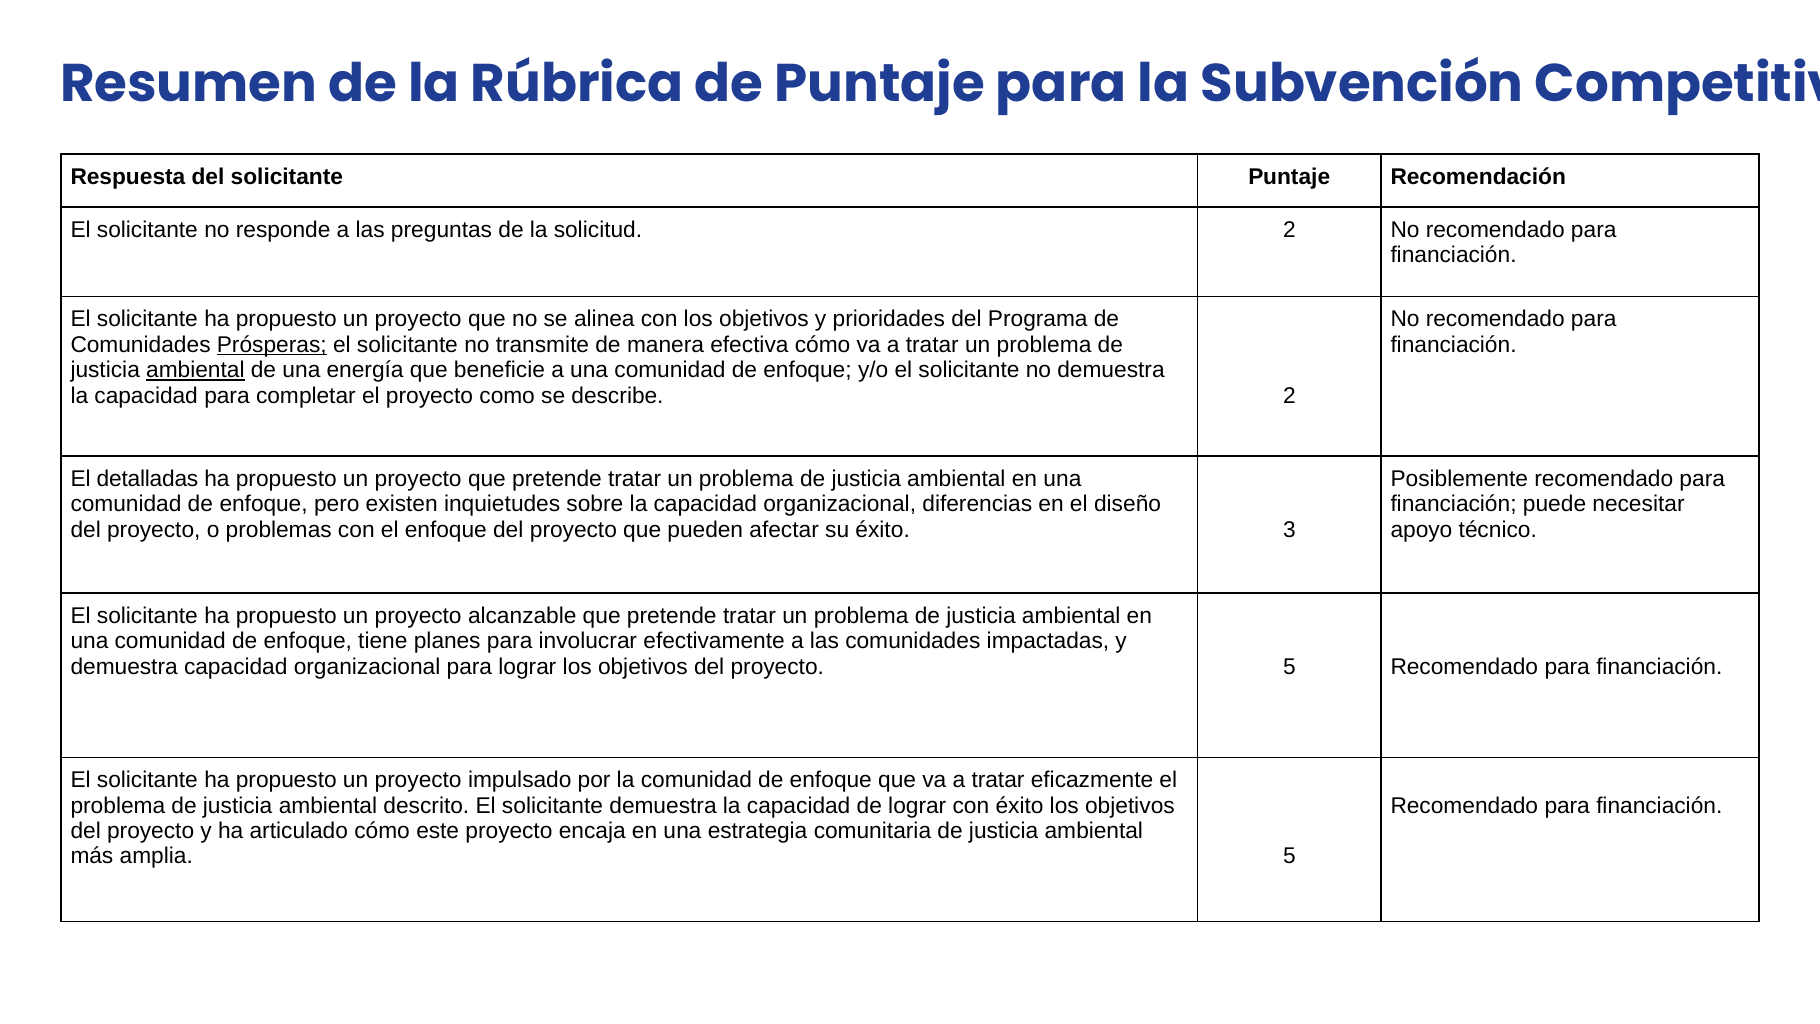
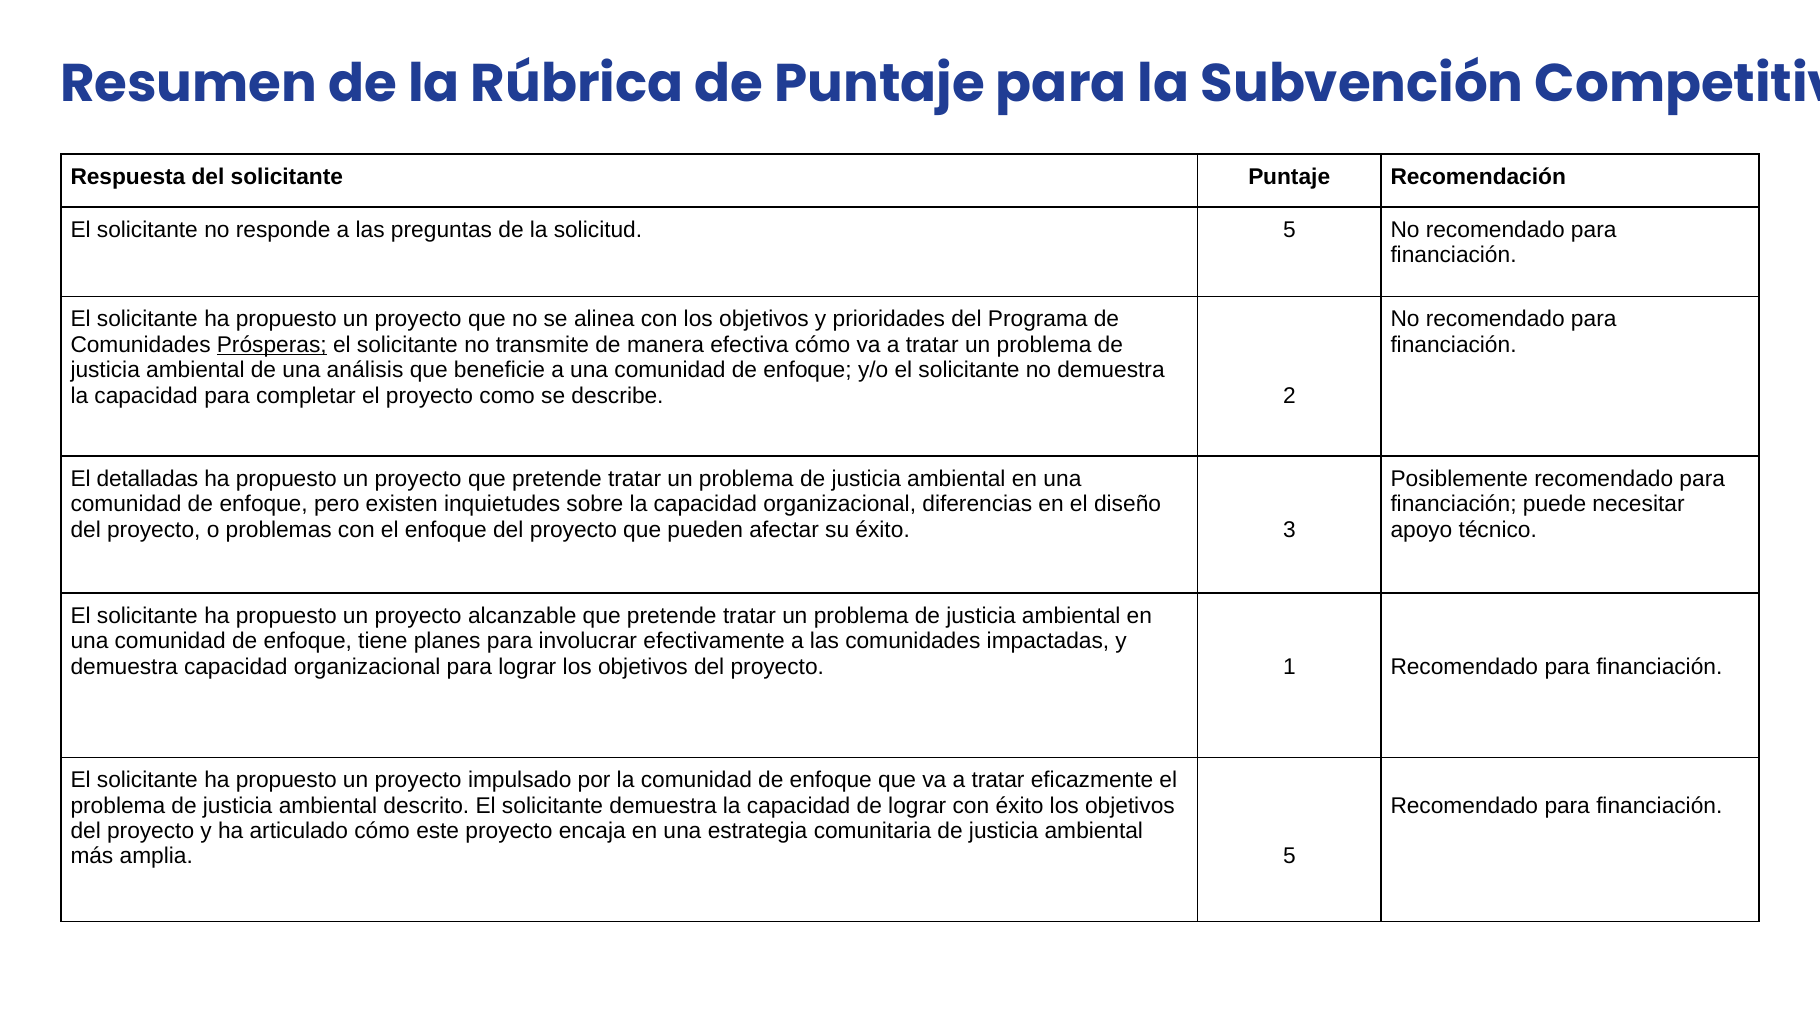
solicitud 2: 2 -> 5
ambiental at (195, 370) underline: present -> none
energía: energía -> análisis
proyecto 5: 5 -> 1
